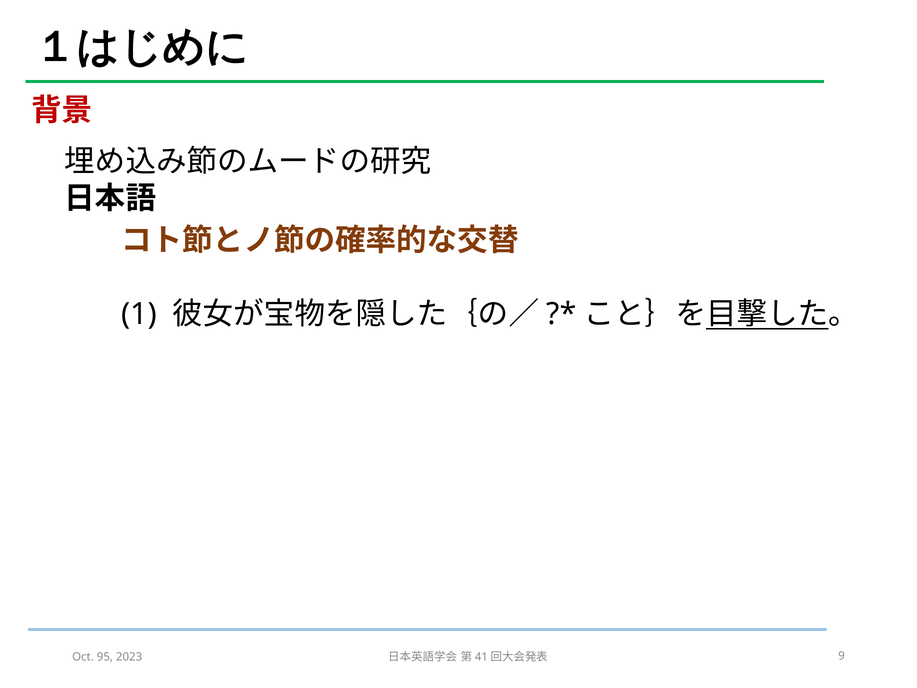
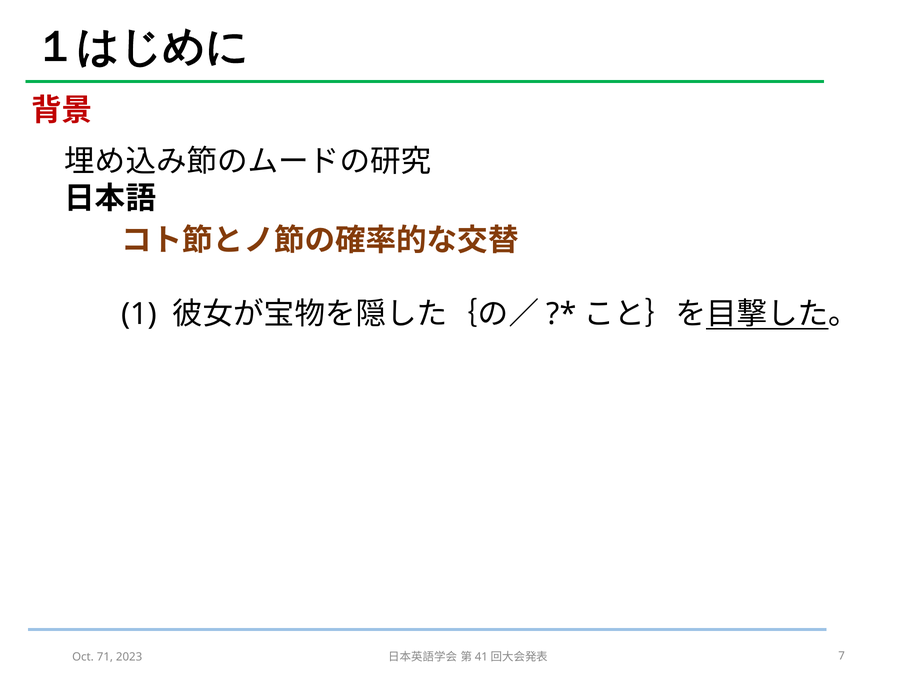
95: 95 -> 71
9: 9 -> 7
